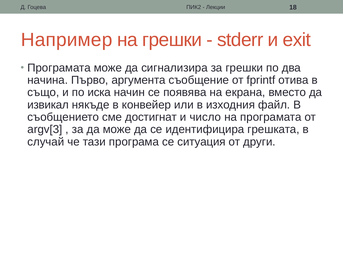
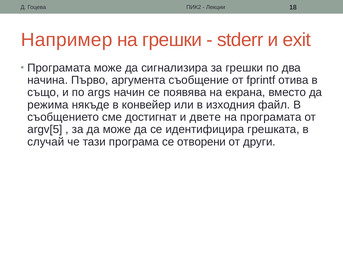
иска: иска -> args
извикал: извикал -> режима
число: число -> двете
argv[3: argv[3 -> argv[5
ситуация: ситуация -> отворени
